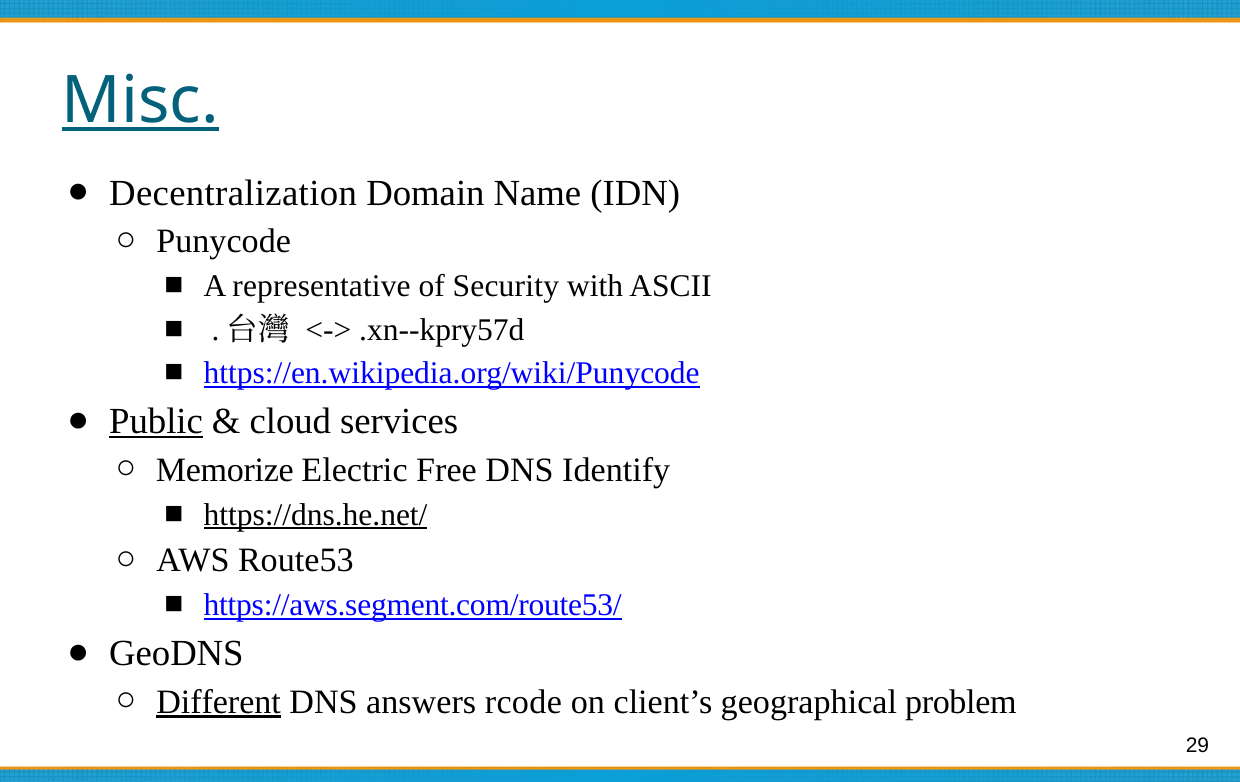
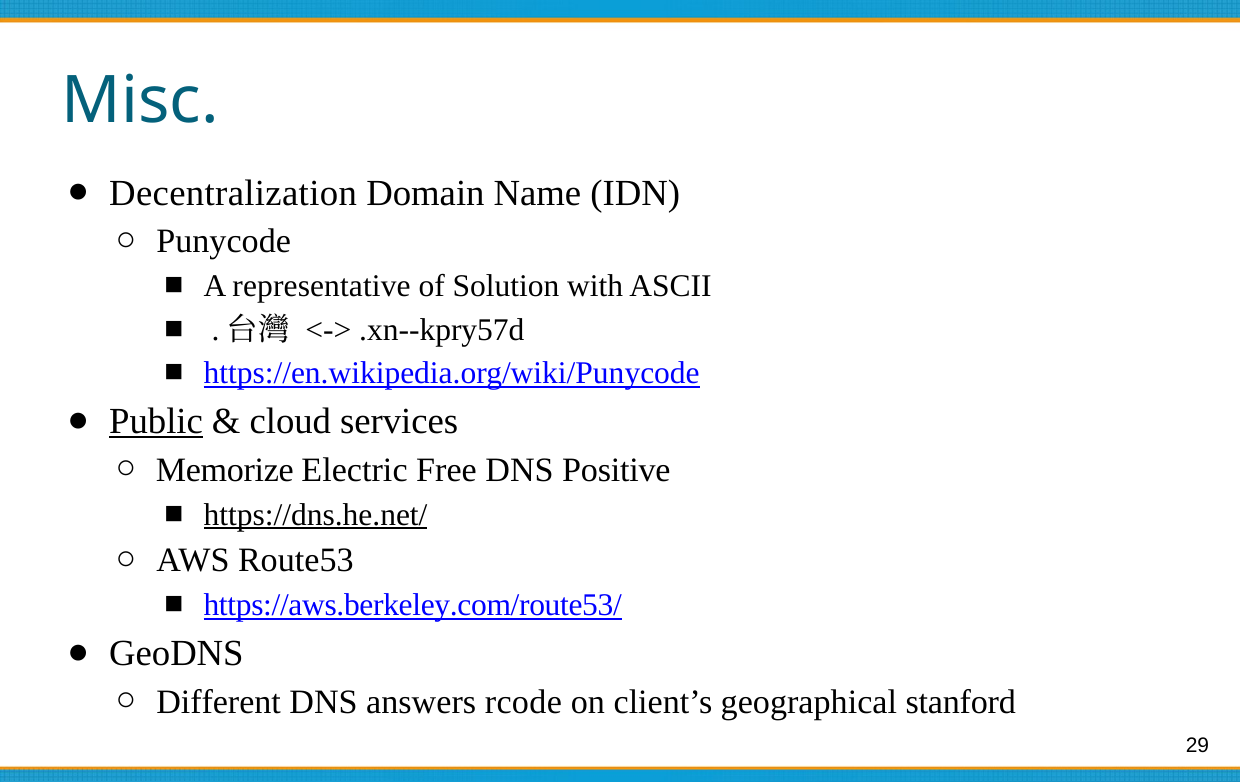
Misc underline: present -> none
Security: Security -> Solution
Identify: Identify -> Positive
https://aws.segment.com/route53/: https://aws.segment.com/route53/ -> https://aws.berkeley.com/route53/
Different underline: present -> none
problem: problem -> stanford
